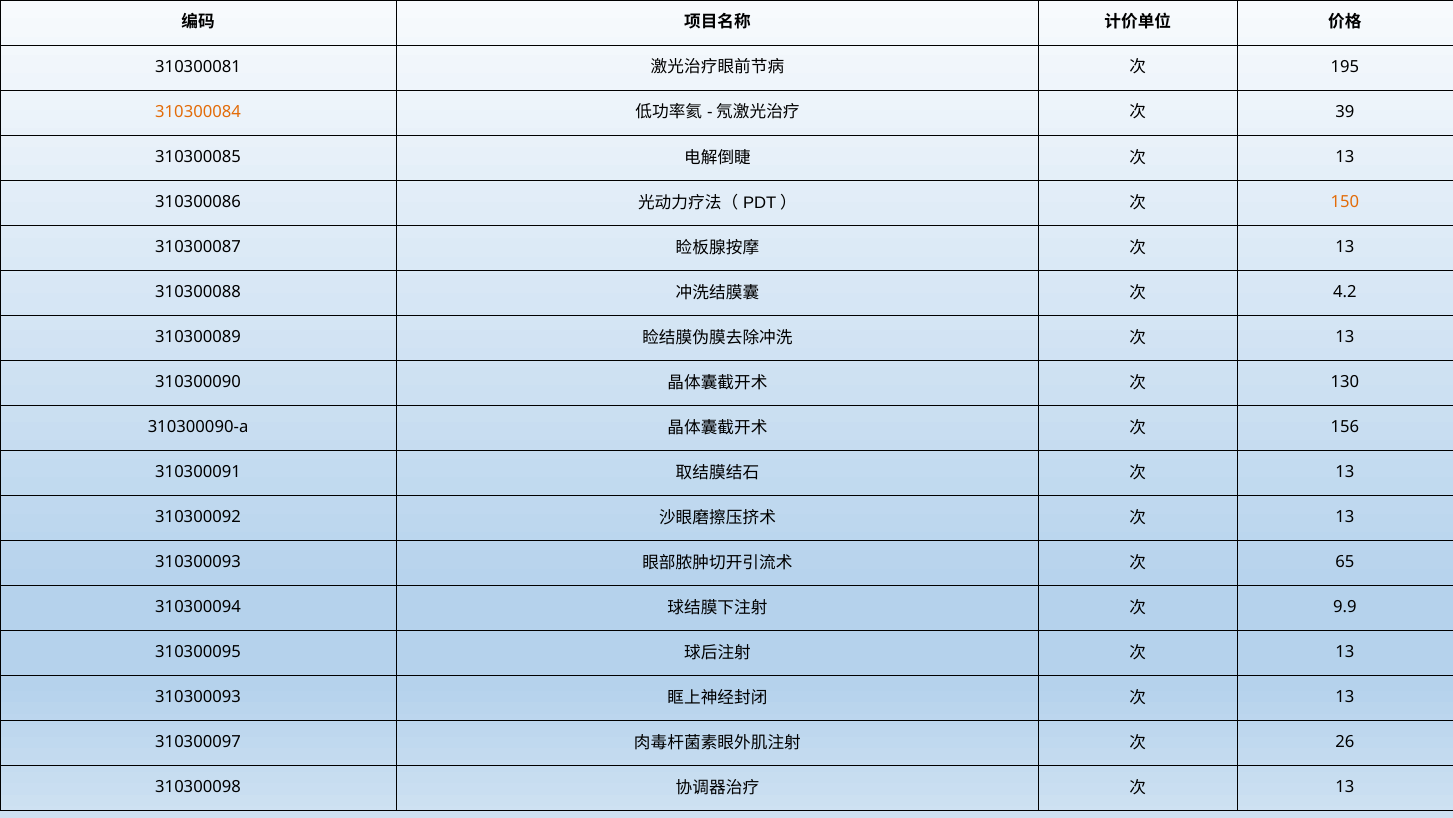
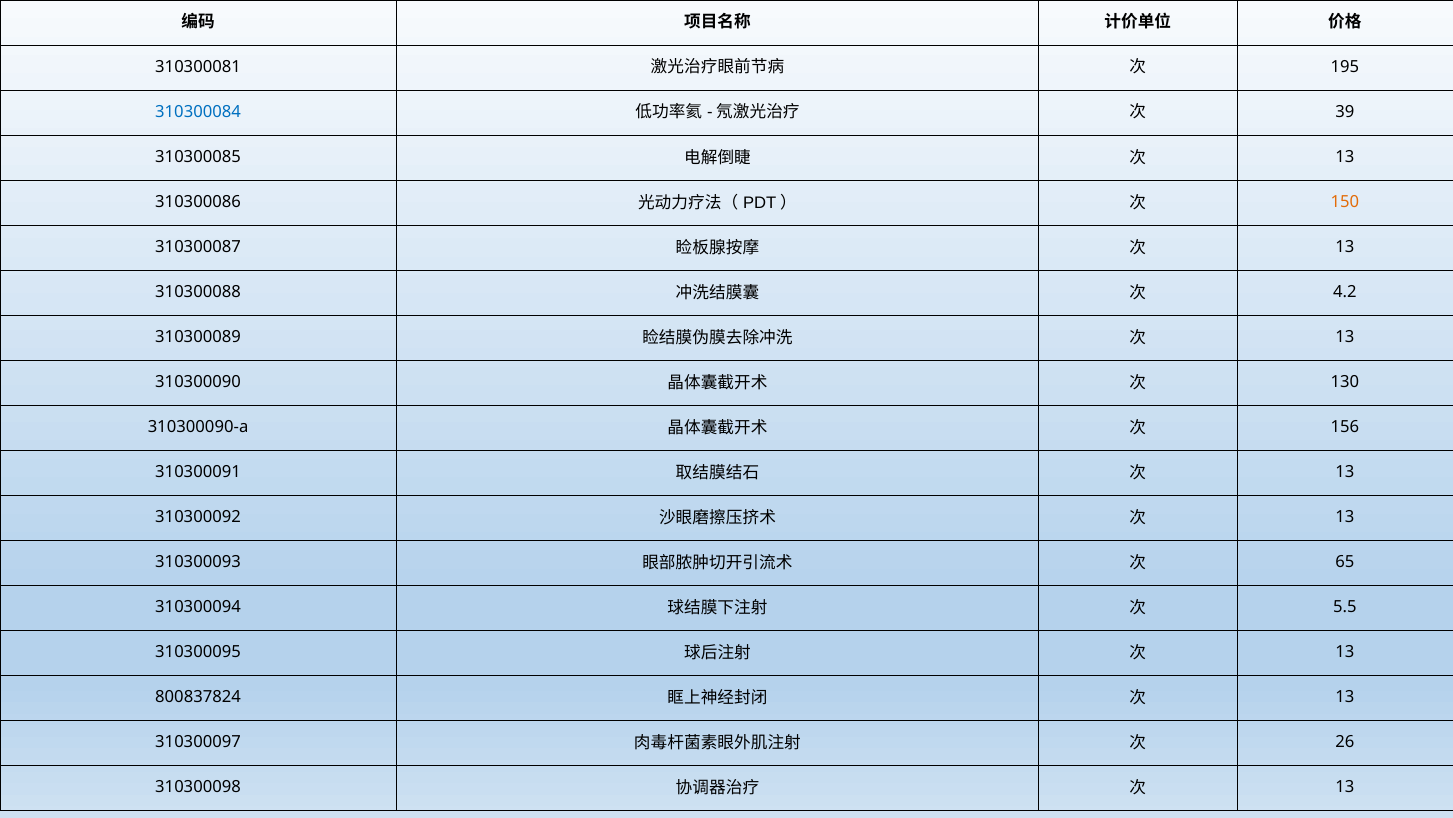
310300084 colour: orange -> blue
9.9: 9.9 -> 5.5
310300093 at (198, 697): 310300093 -> 800837824
